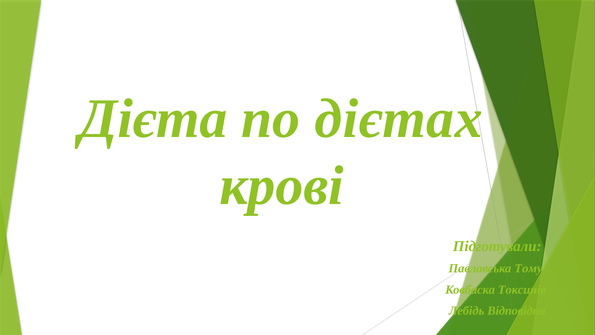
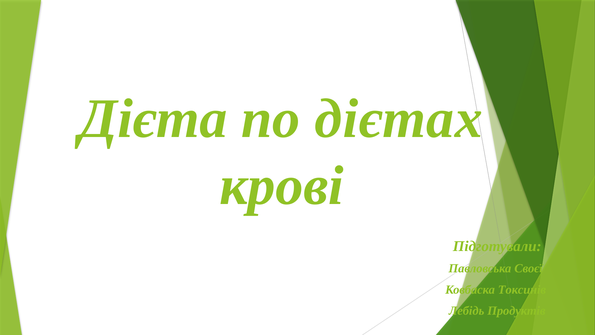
Тому: Тому -> Своєї
Відповідно: Відповідно -> Продуктів
